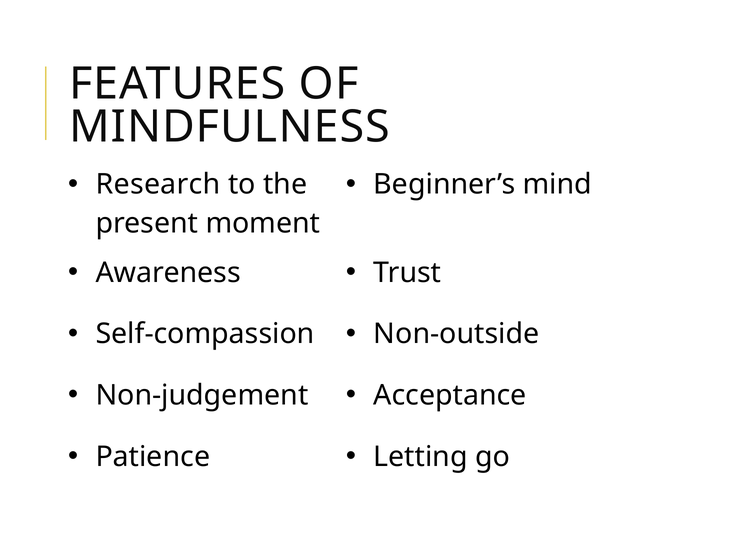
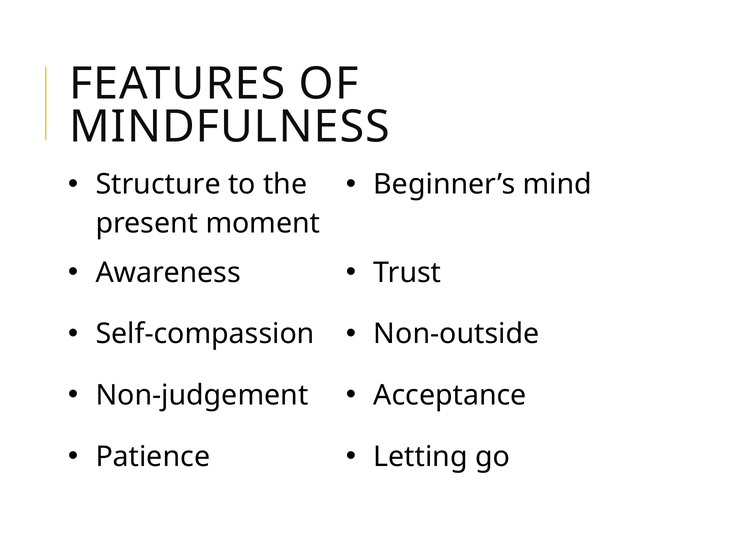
Research: Research -> Structure
